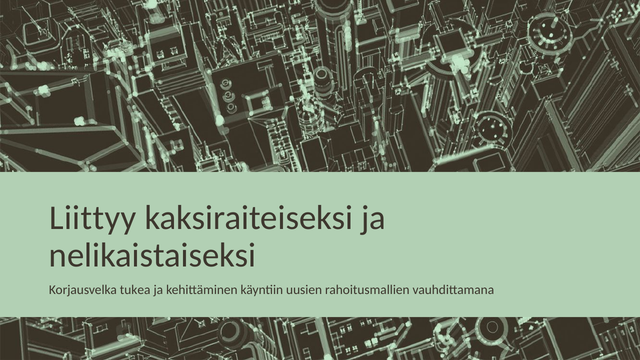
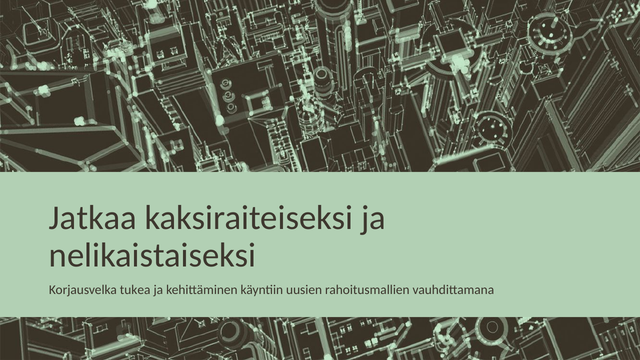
Liittyy: Liittyy -> Jatkaa
